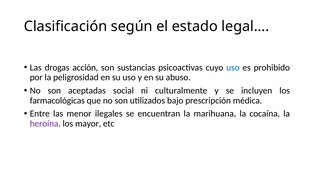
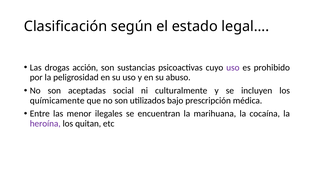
uso at (233, 67) colour: blue -> purple
farmacológicas: farmacológicas -> químicamente
mayor: mayor -> quitan
